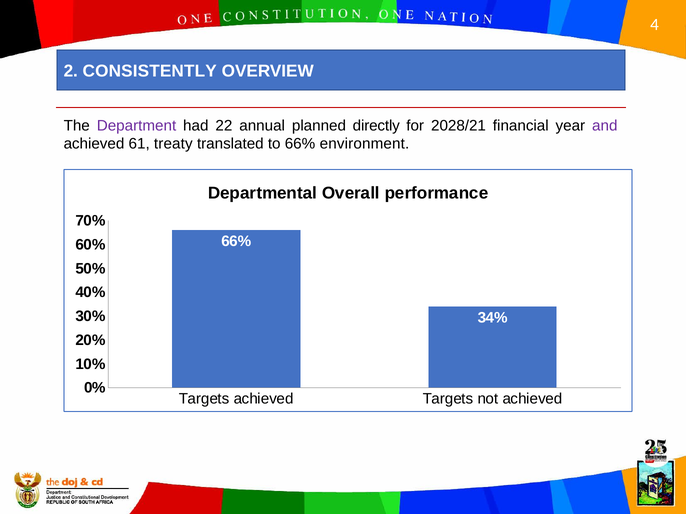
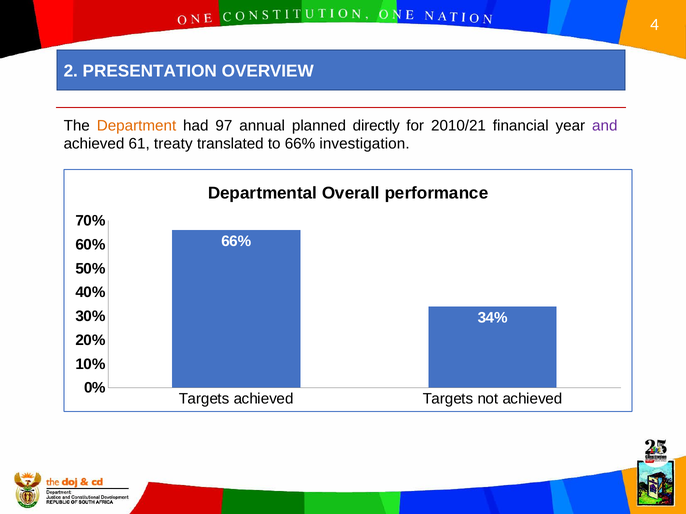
CONSISTENTLY: CONSISTENTLY -> PRESENTATION
Department colour: purple -> orange
22: 22 -> 97
2028/21: 2028/21 -> 2010/21
environment: environment -> investigation
